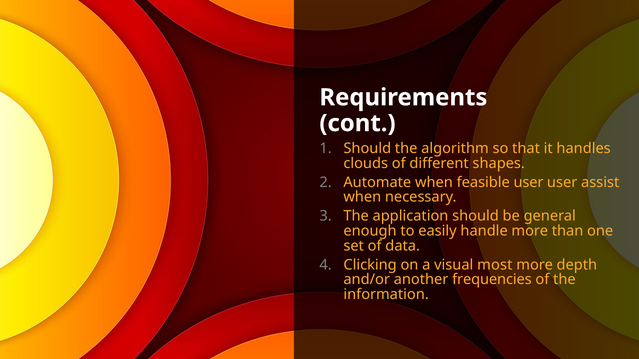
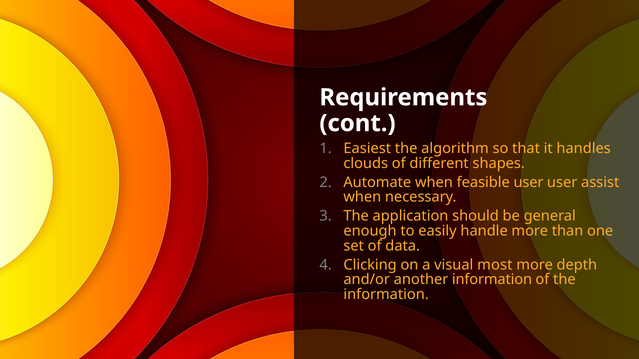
Should at (367, 149): Should -> Easiest
another frequencies: frequencies -> information
